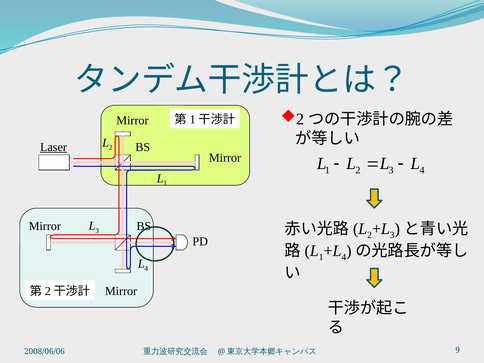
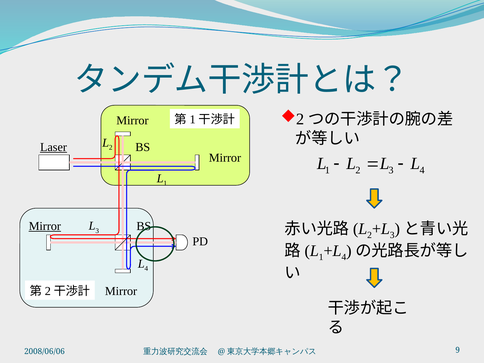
Mirror at (45, 226) underline: none -> present
